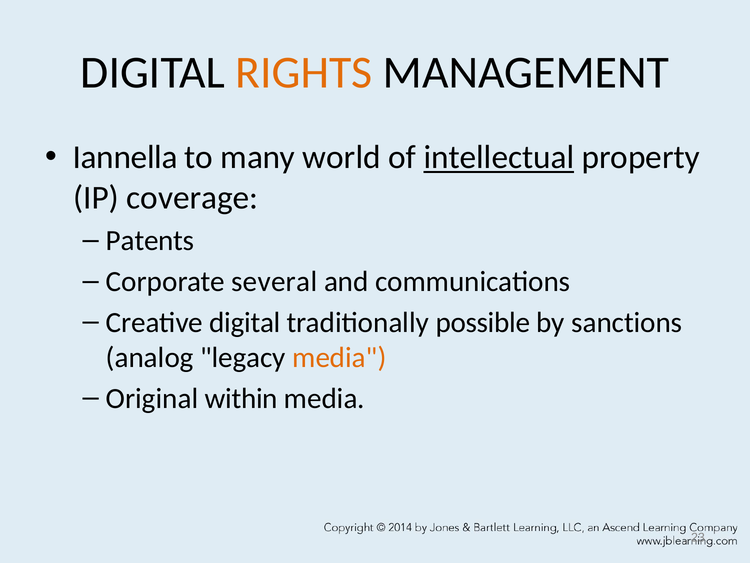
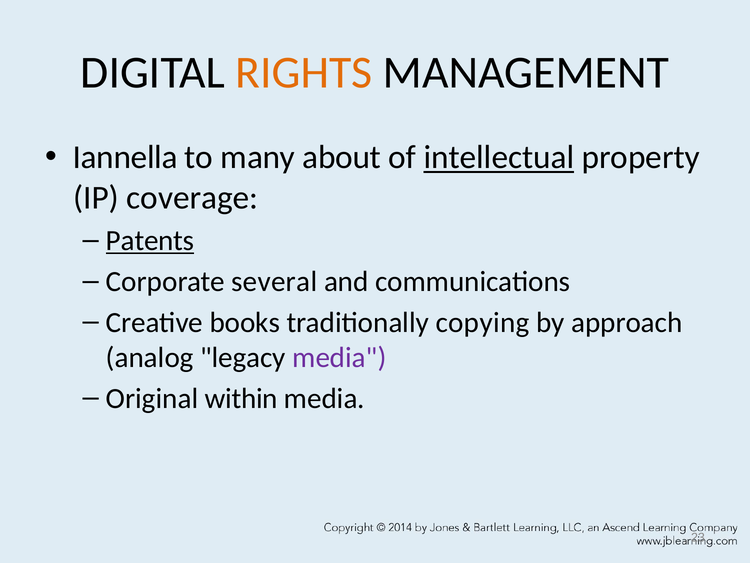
world: world -> about
Patents underline: none -> present
Creative digital: digital -> books
possible: possible -> copying
sanctions: sanctions -> approach
media at (339, 357) colour: orange -> purple
